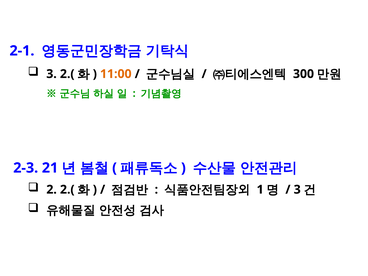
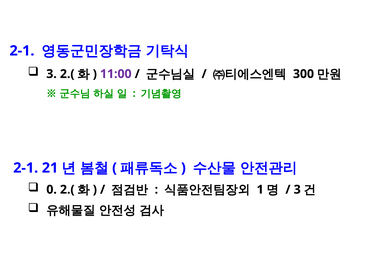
11:00 colour: orange -> purple
2-3 at (26, 168): 2-3 -> 2-1
2: 2 -> 0
